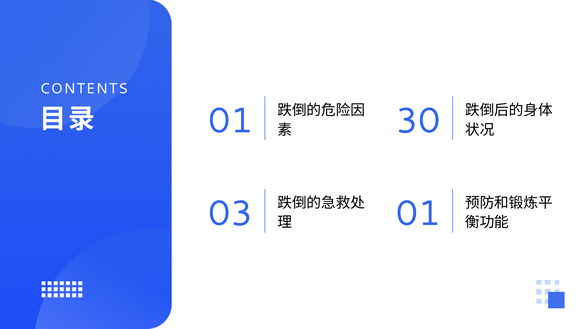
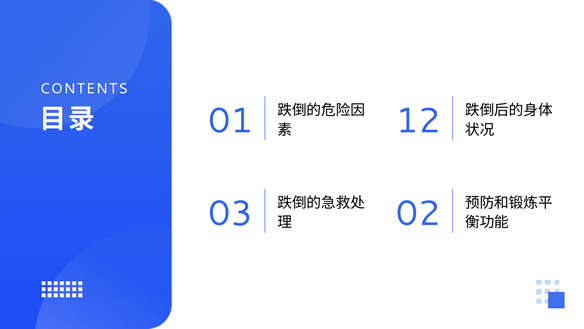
30: 30 -> 12
01 at (418, 213): 01 -> 02
